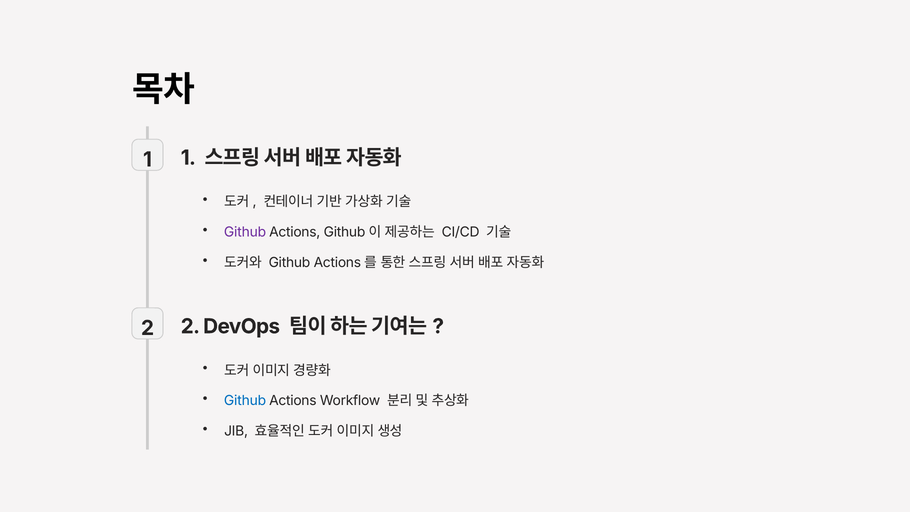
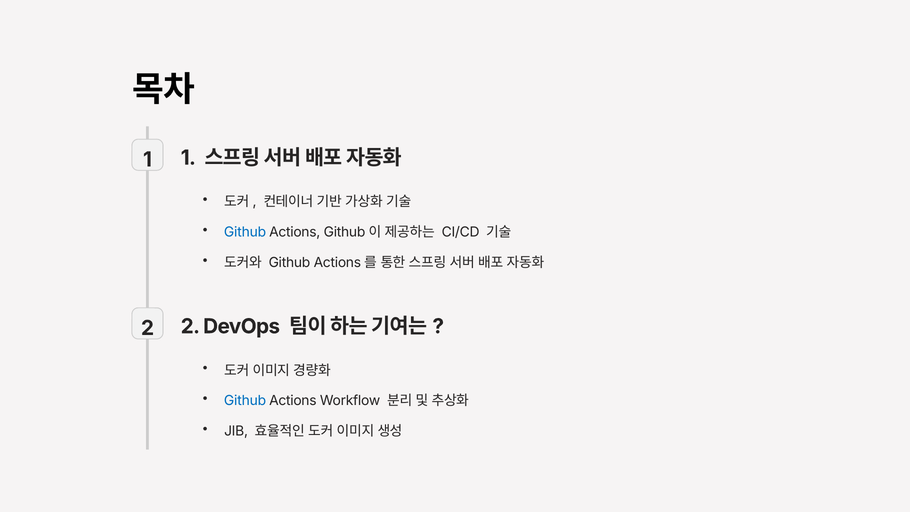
Github at (245, 232) colour: purple -> blue
